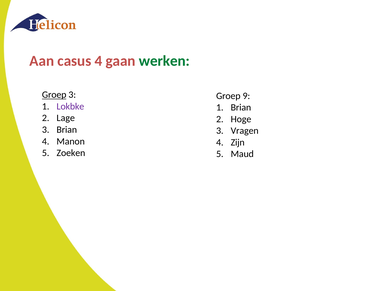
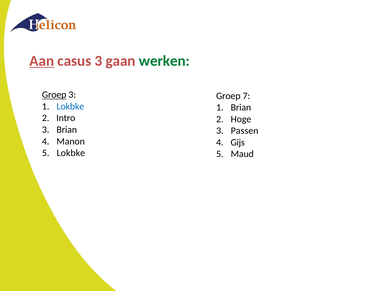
Aan underline: none -> present
casus 4: 4 -> 3
9: 9 -> 7
Lokbke at (70, 106) colour: purple -> blue
Lage: Lage -> Intro
Vragen: Vragen -> Passen
Zijn: Zijn -> Gijs
Zoeken at (71, 153): Zoeken -> Lokbke
